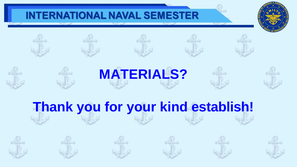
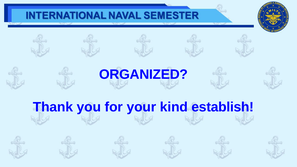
MATERIALS: MATERIALS -> ORGANIZED
